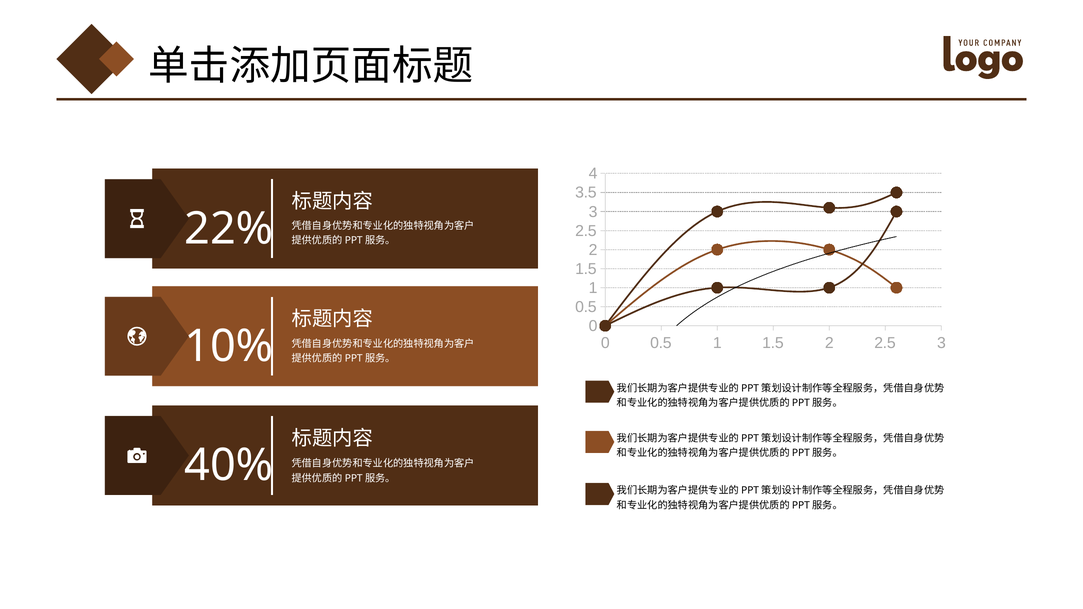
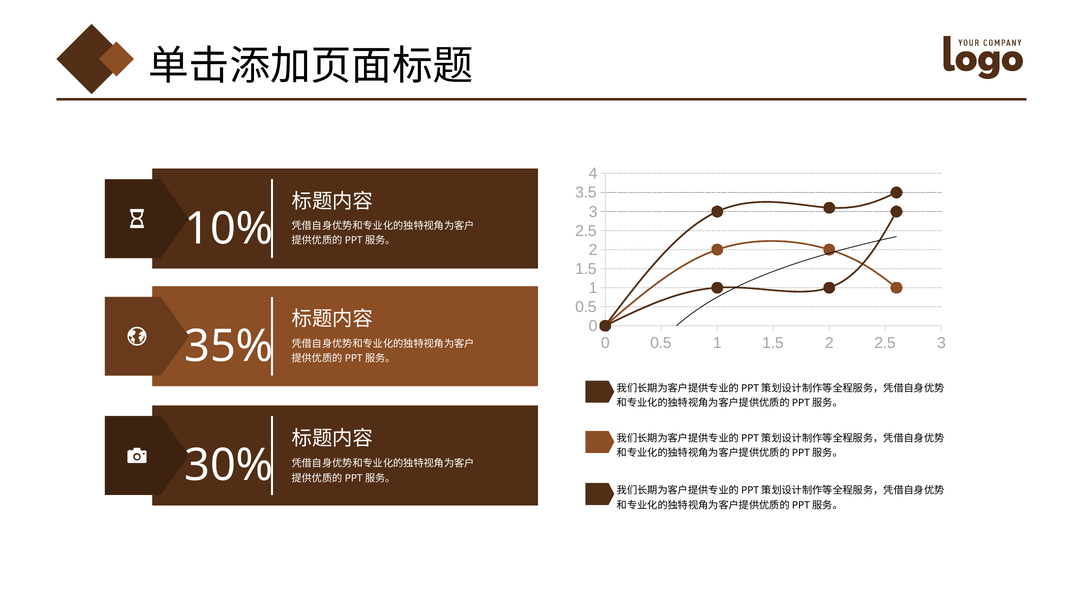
22%: 22% -> 10%
10%: 10% -> 35%
40%: 40% -> 30%
